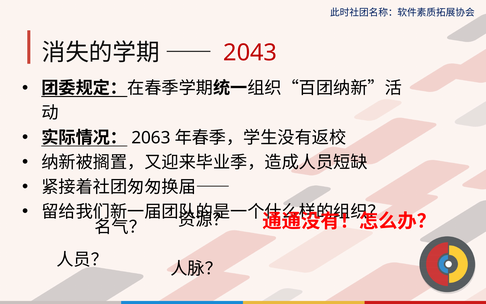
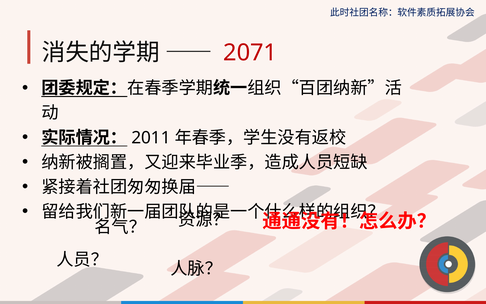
2043: 2043 -> 2071
2063: 2063 -> 2011
